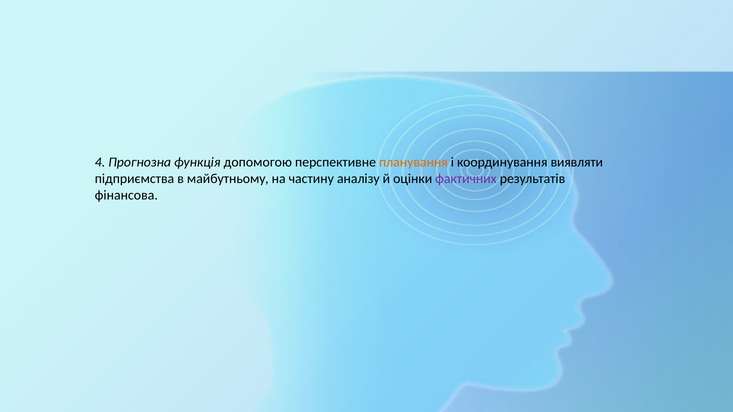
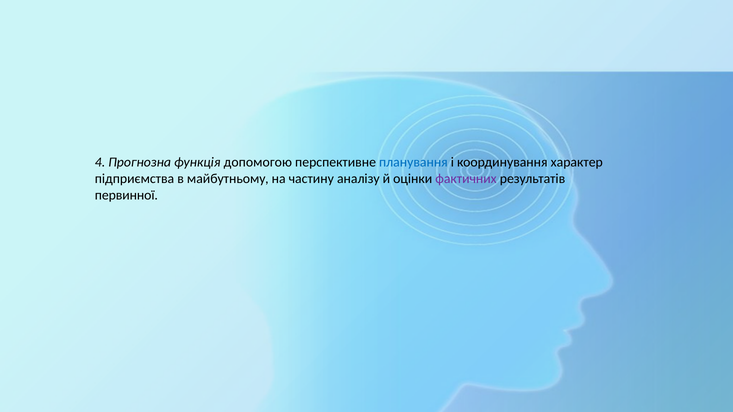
планування colour: orange -> blue
виявляти: виявляти -> характер
фінансова: фінансова -> первинної
